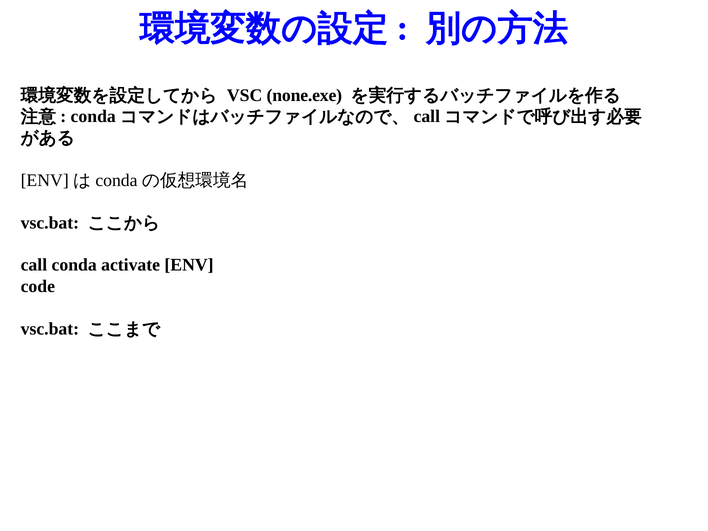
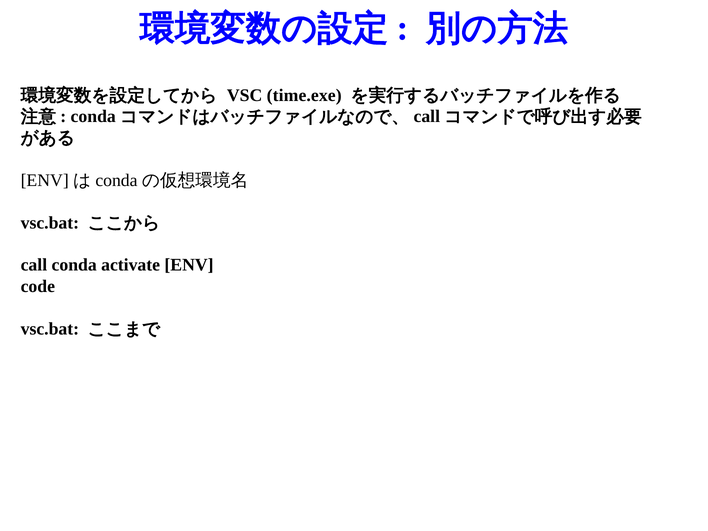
none.exe: none.exe -> time.exe
